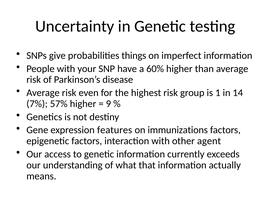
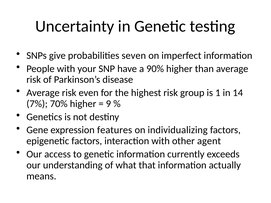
things: things -> seven
60%: 60% -> 90%
57%: 57% -> 70%
immunizations: immunizations -> individualizing
